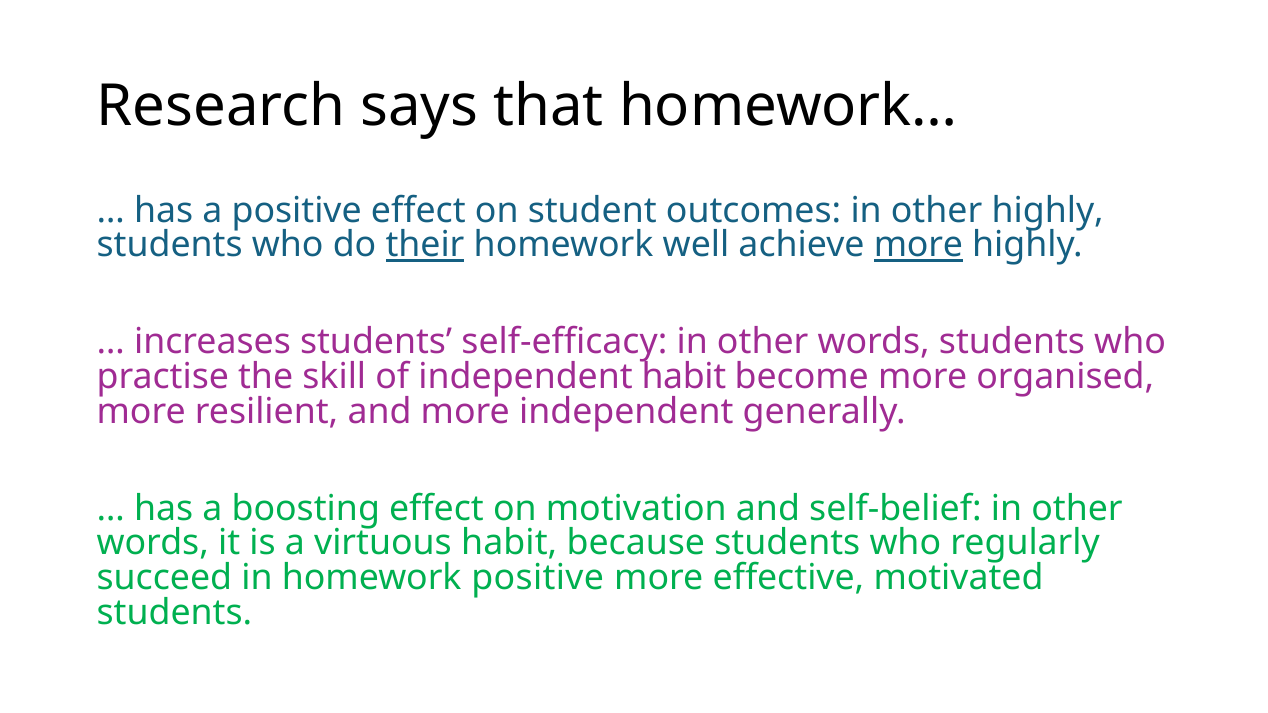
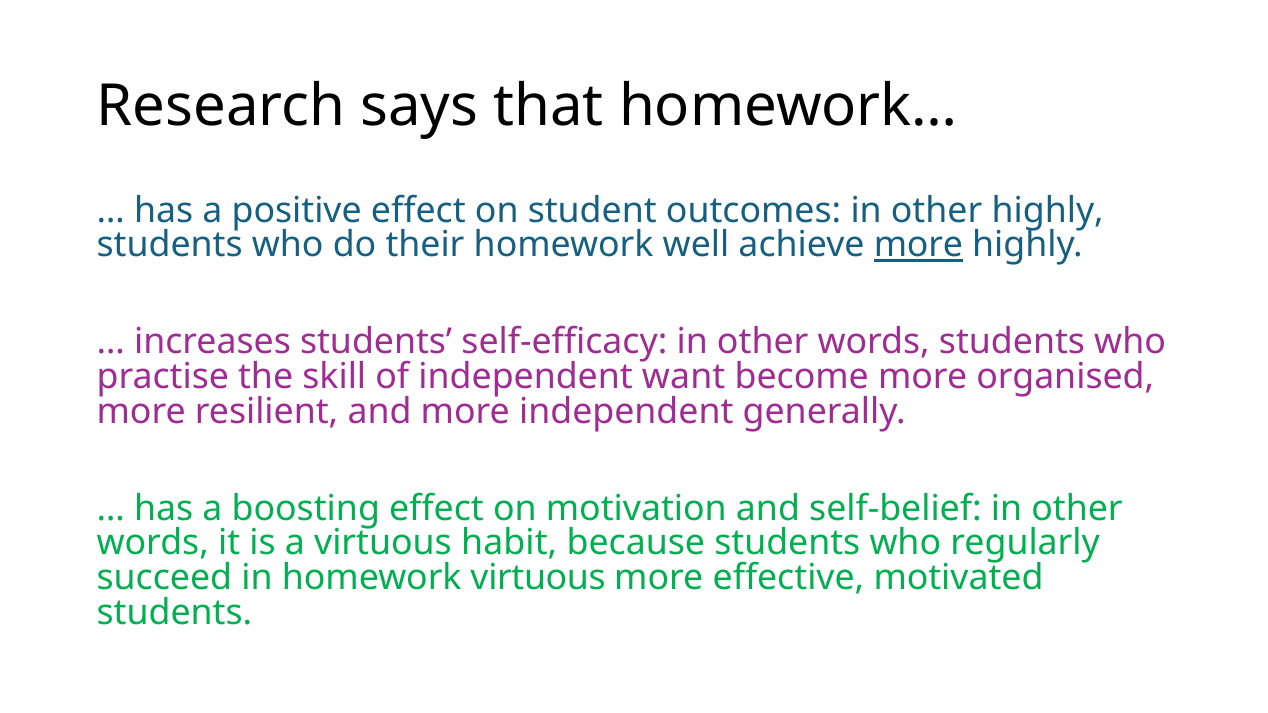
their underline: present -> none
independent habit: habit -> want
homework positive: positive -> virtuous
